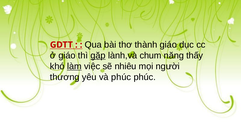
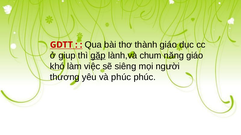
ở giáo: giáo -> giup
năng thấy: thấy -> giáo
làm underline: present -> none
nhiêu: nhiêu -> siêng
